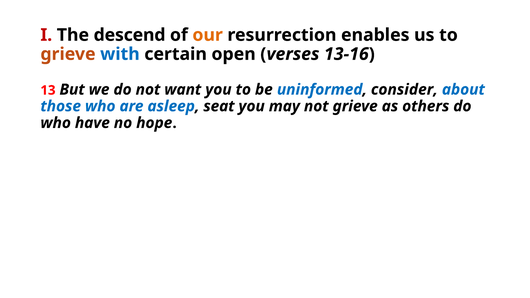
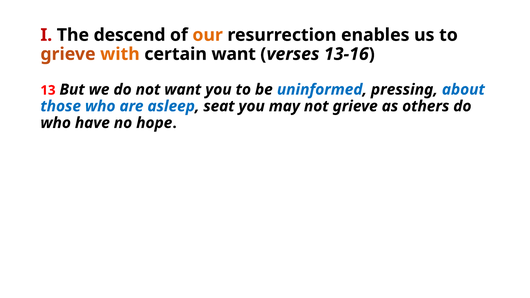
with colour: blue -> orange
certain open: open -> want
consider: consider -> pressing
